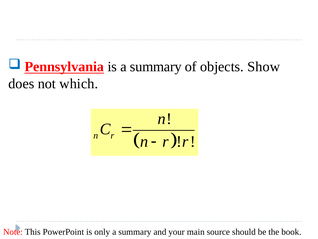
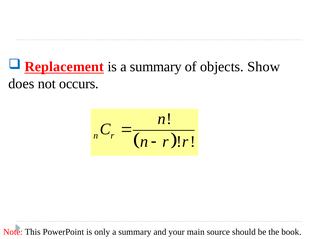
Pennsylvania: Pennsylvania -> Replacement
which: which -> occurs
